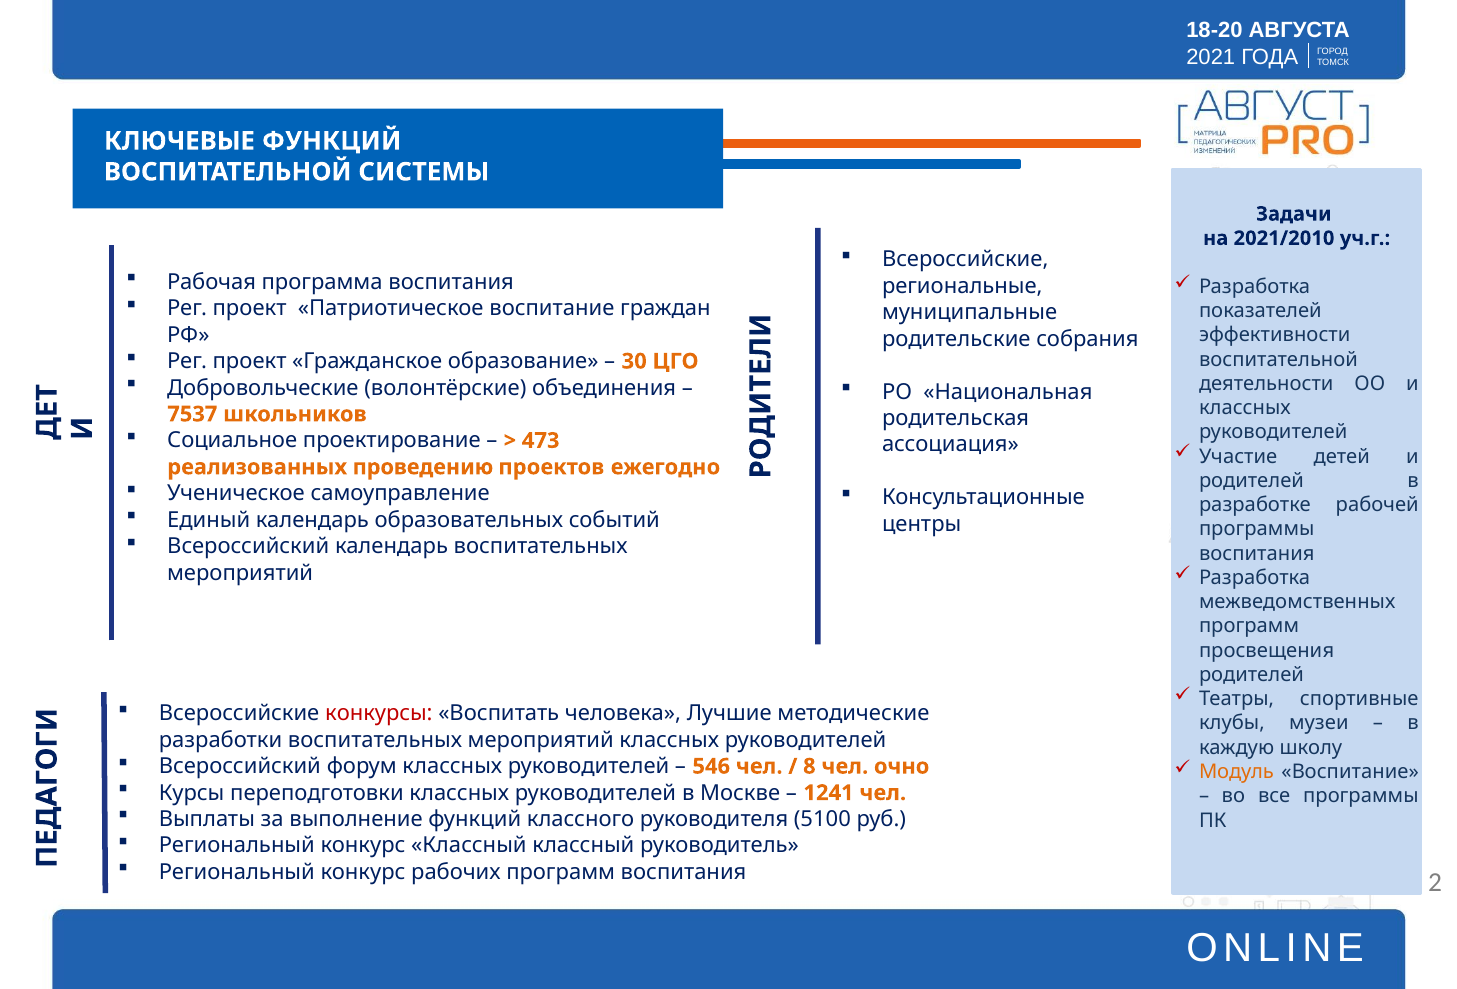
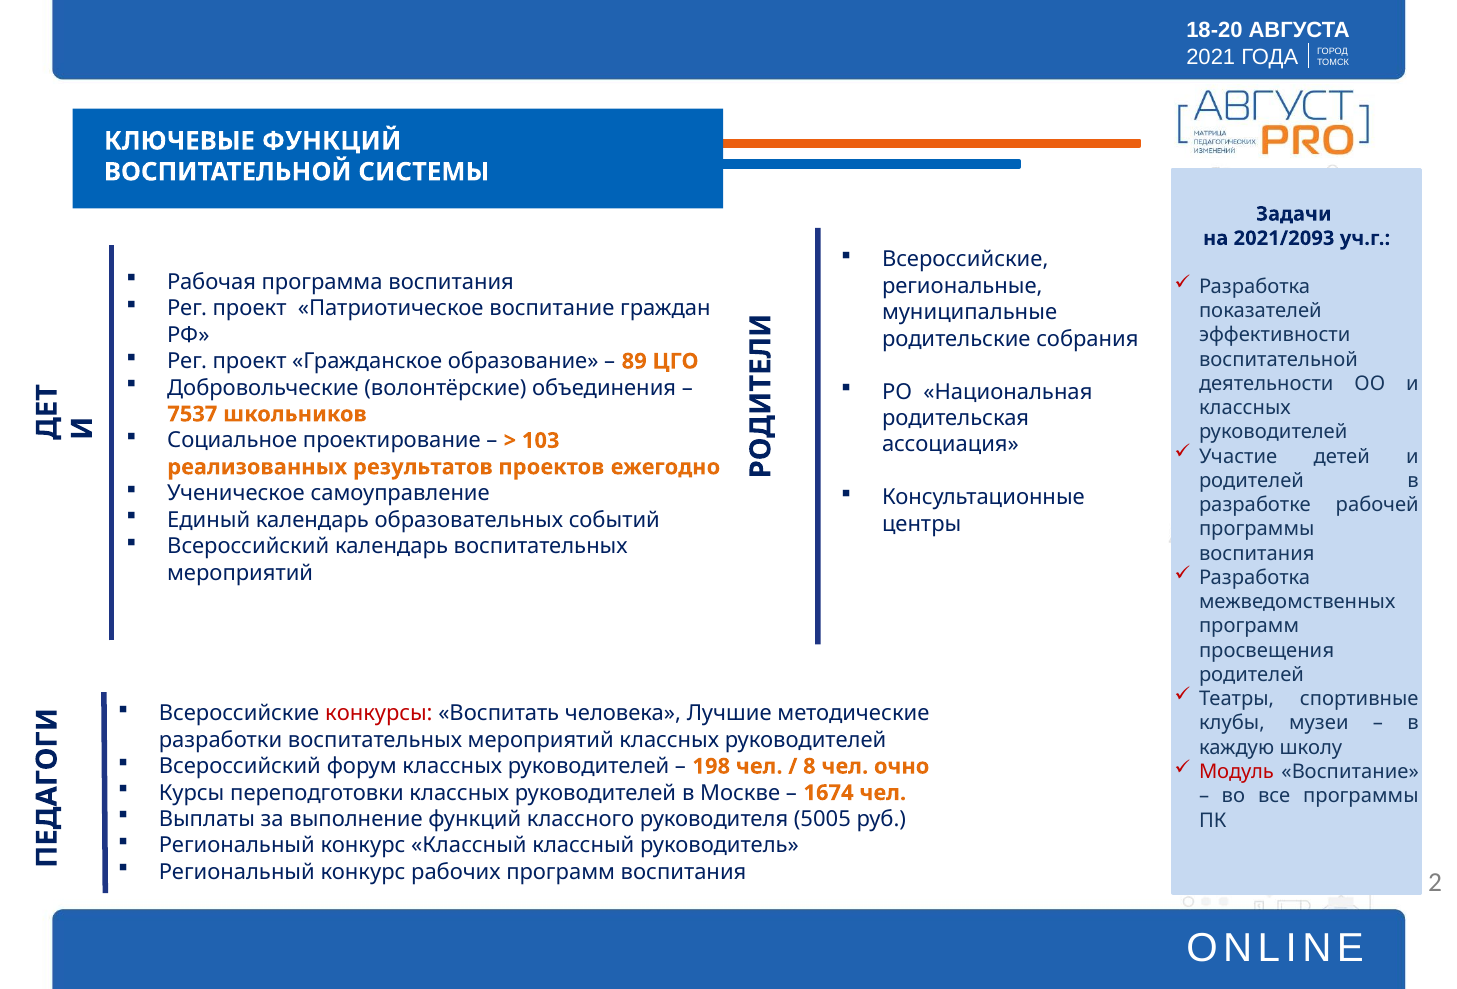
2021/2010: 2021/2010 -> 2021/2093
30: 30 -> 89
473: 473 -> 103
проведению: проведению -> результатов
546: 546 -> 198
Модуль colour: orange -> red
1241: 1241 -> 1674
5100: 5100 -> 5005
